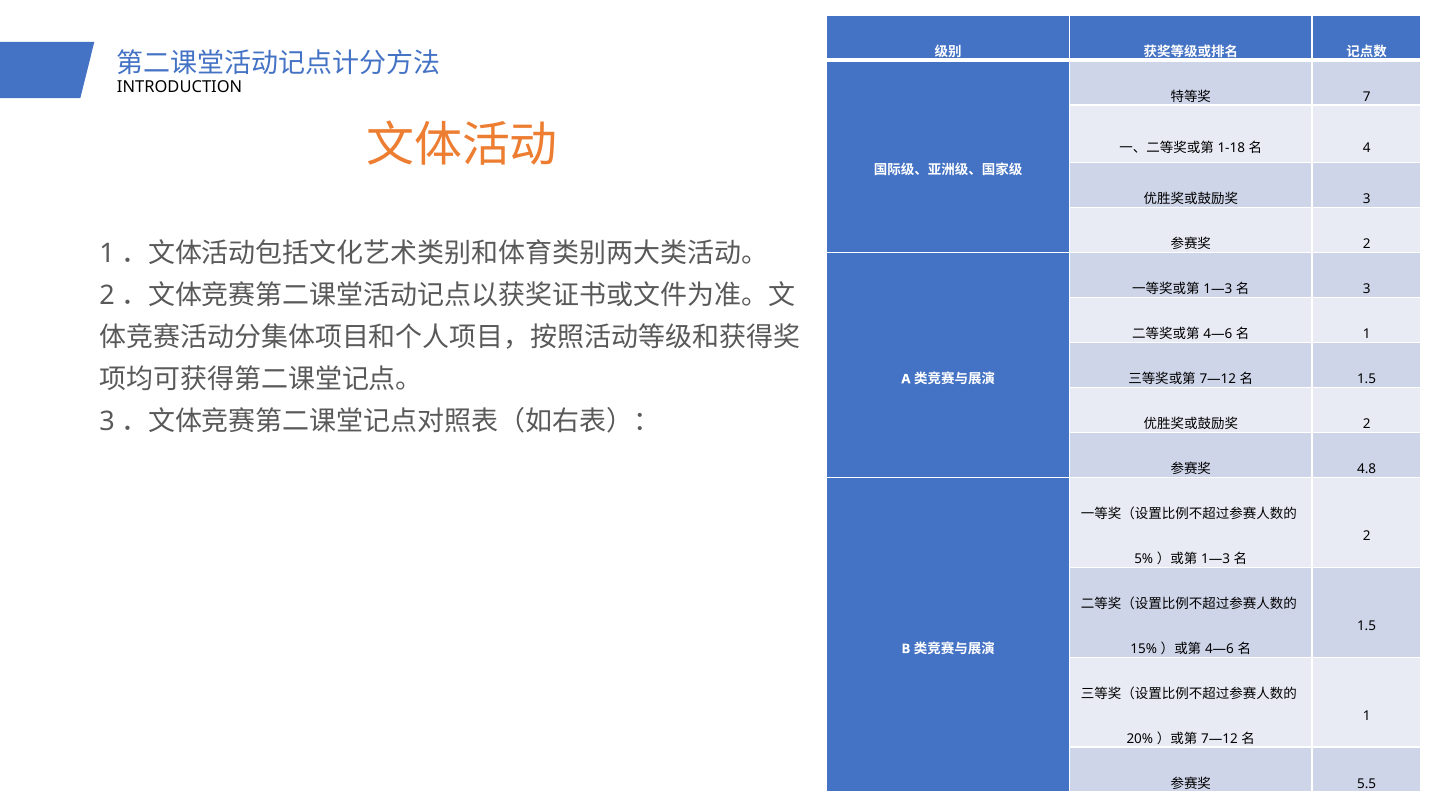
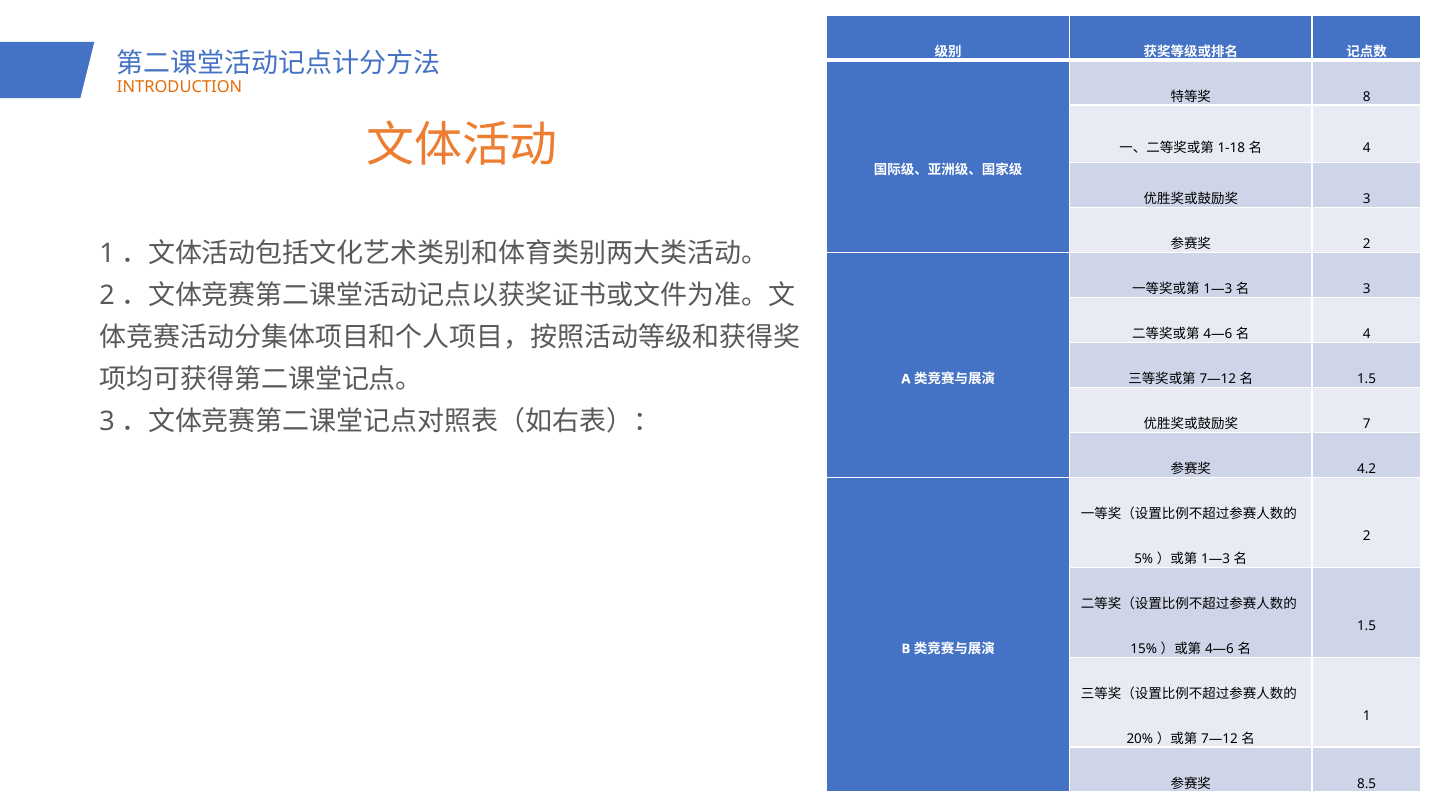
INTRODUCTION colour: black -> orange
7: 7 -> 8
1 at (1367, 334): 1 -> 4
2 at (1367, 424): 2 -> 7
4.8: 4.8 -> 4.2
5.5: 5.5 -> 8.5
